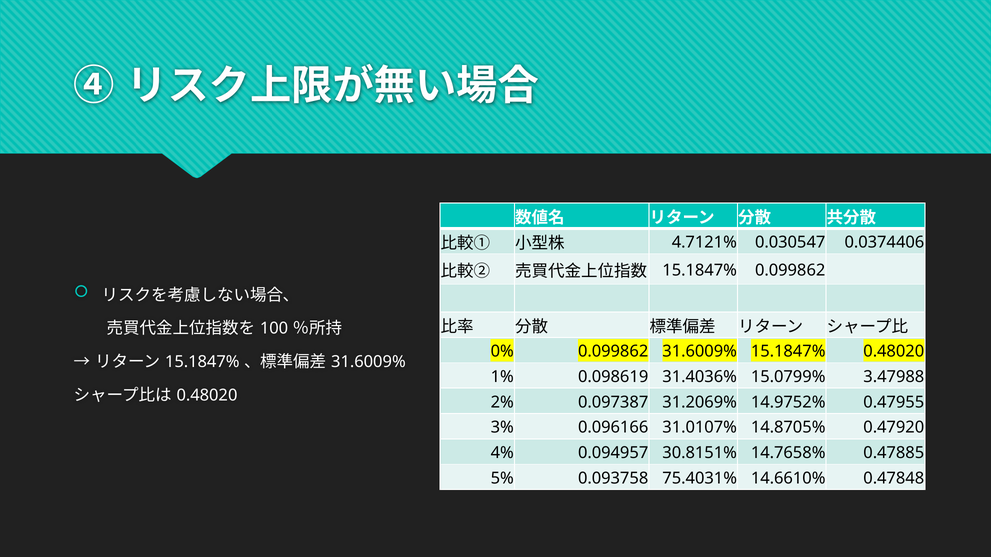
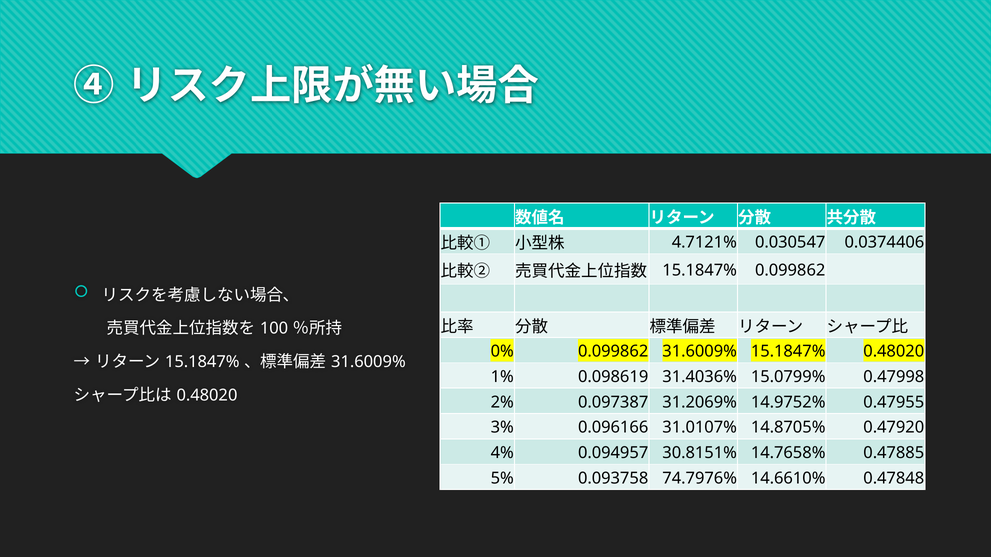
3.47988: 3.47988 -> 0.47998
75.4031%: 75.4031% -> 74.7976%
